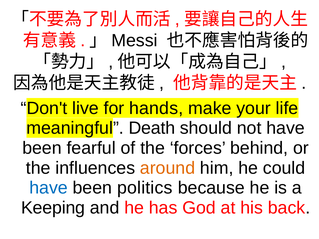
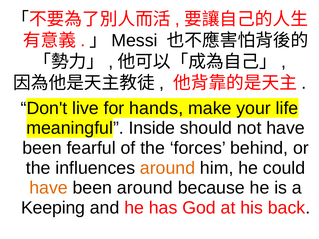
Death: Death -> Inside
have at (49, 188) colour: blue -> orange
been politics: politics -> around
